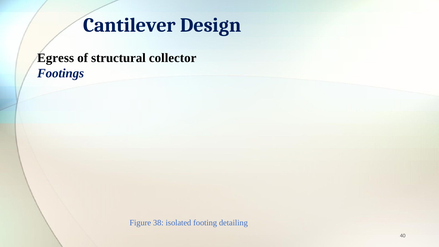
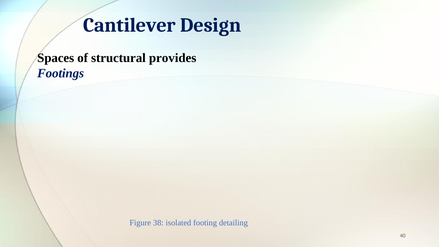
Egress: Egress -> Spaces
collector: collector -> provides
